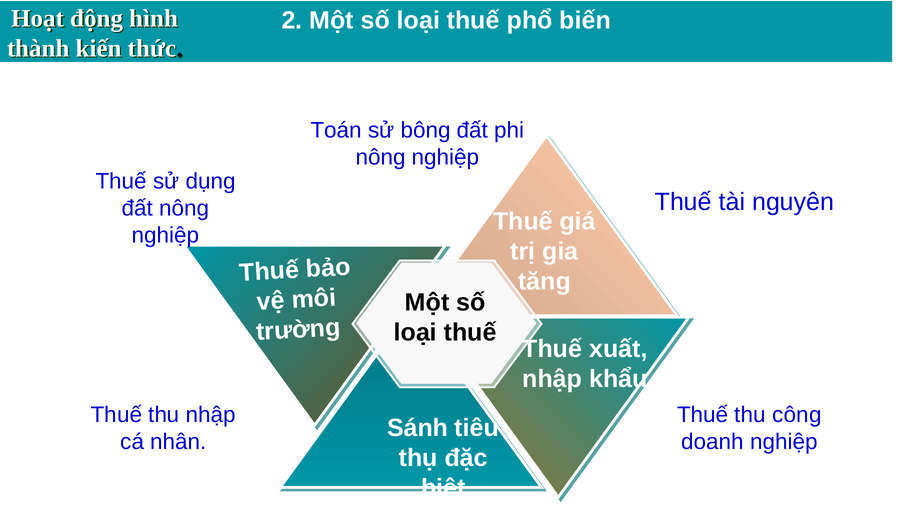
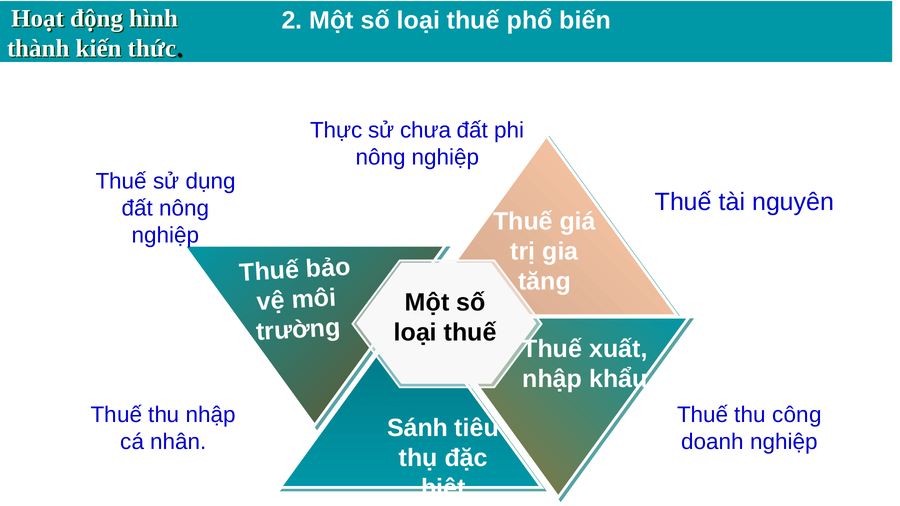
Toán: Toán -> Thực
bông: bông -> chưa
